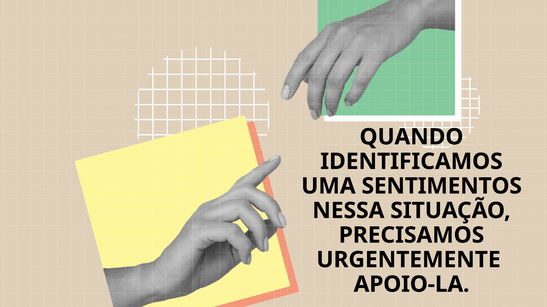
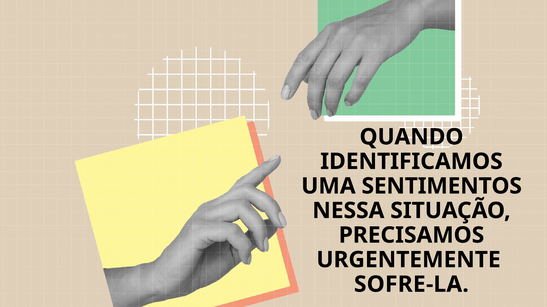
APOIO-LA: APOIO-LA -> SOFRE-LA
